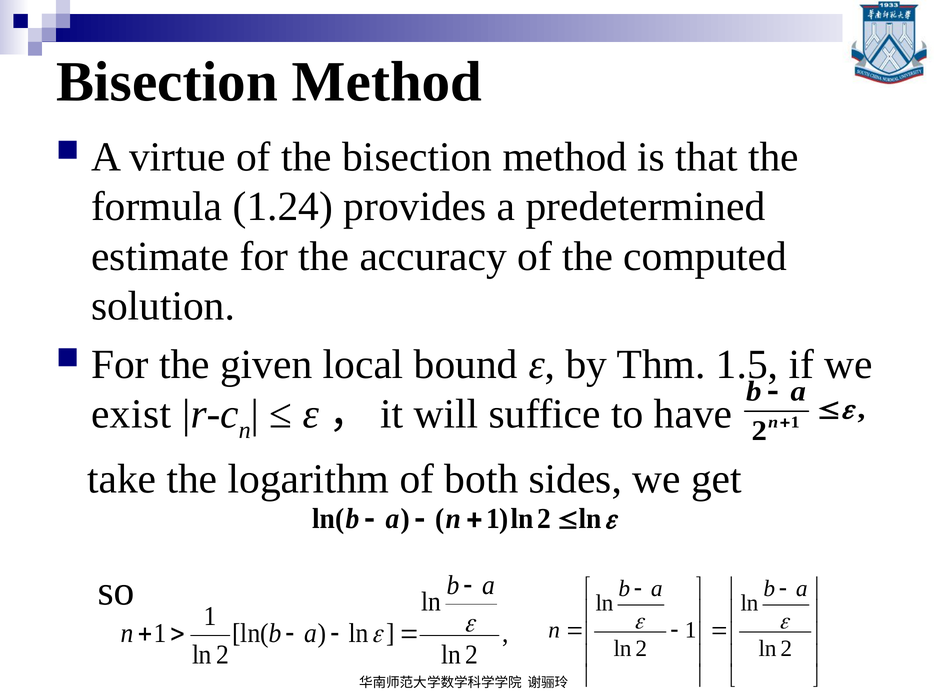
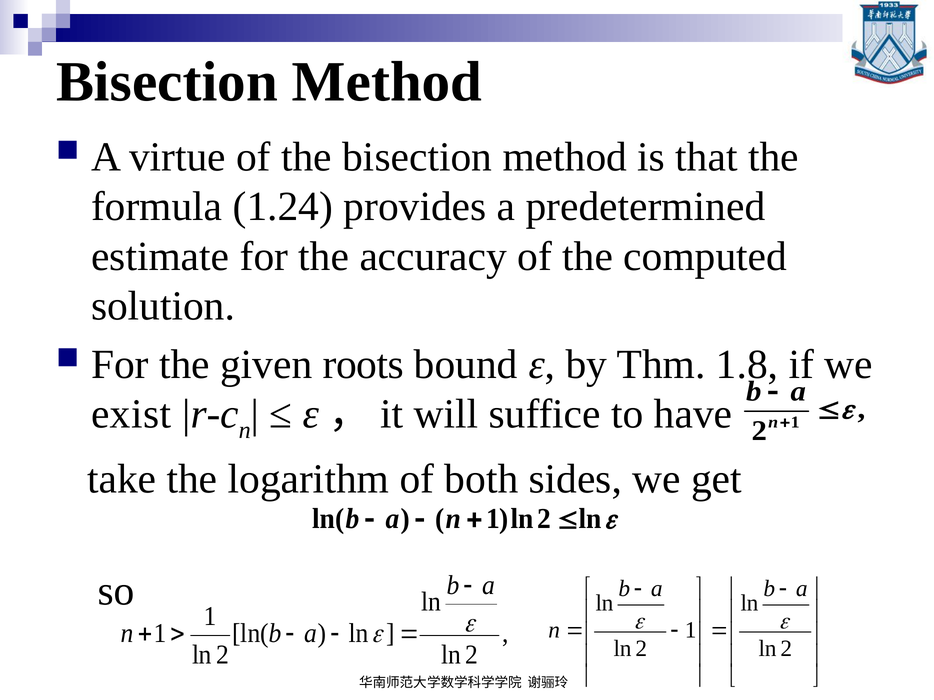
local: local -> roots
1.5: 1.5 -> 1.8
